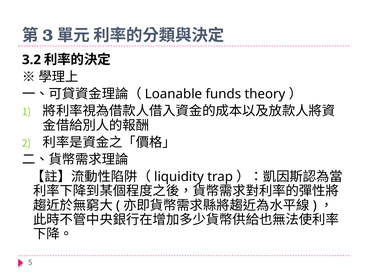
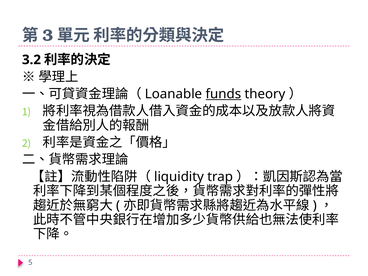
funds underline: none -> present
